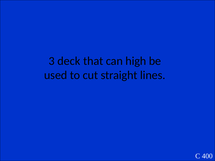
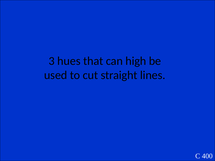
deck: deck -> hues
